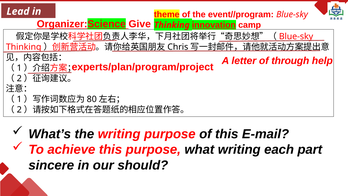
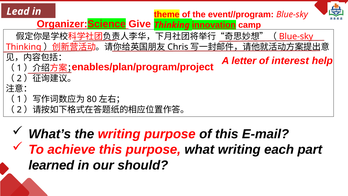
through: through -> interest
experts/plan/program/project: experts/plan/program/project -> enables/plan/program/project
sincere: sincere -> learned
